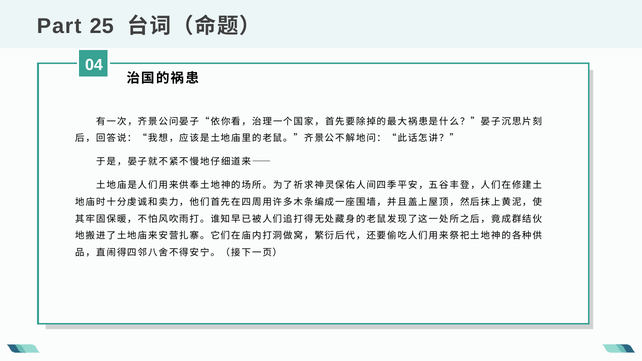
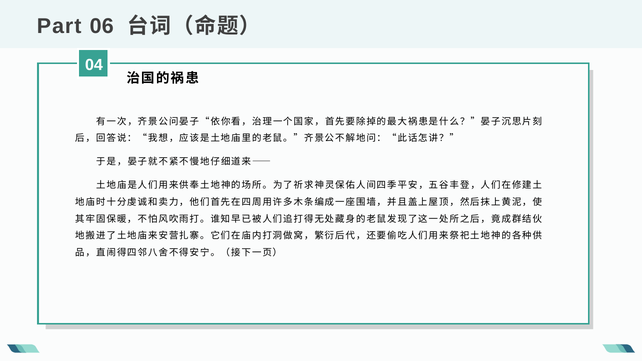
25: 25 -> 06
